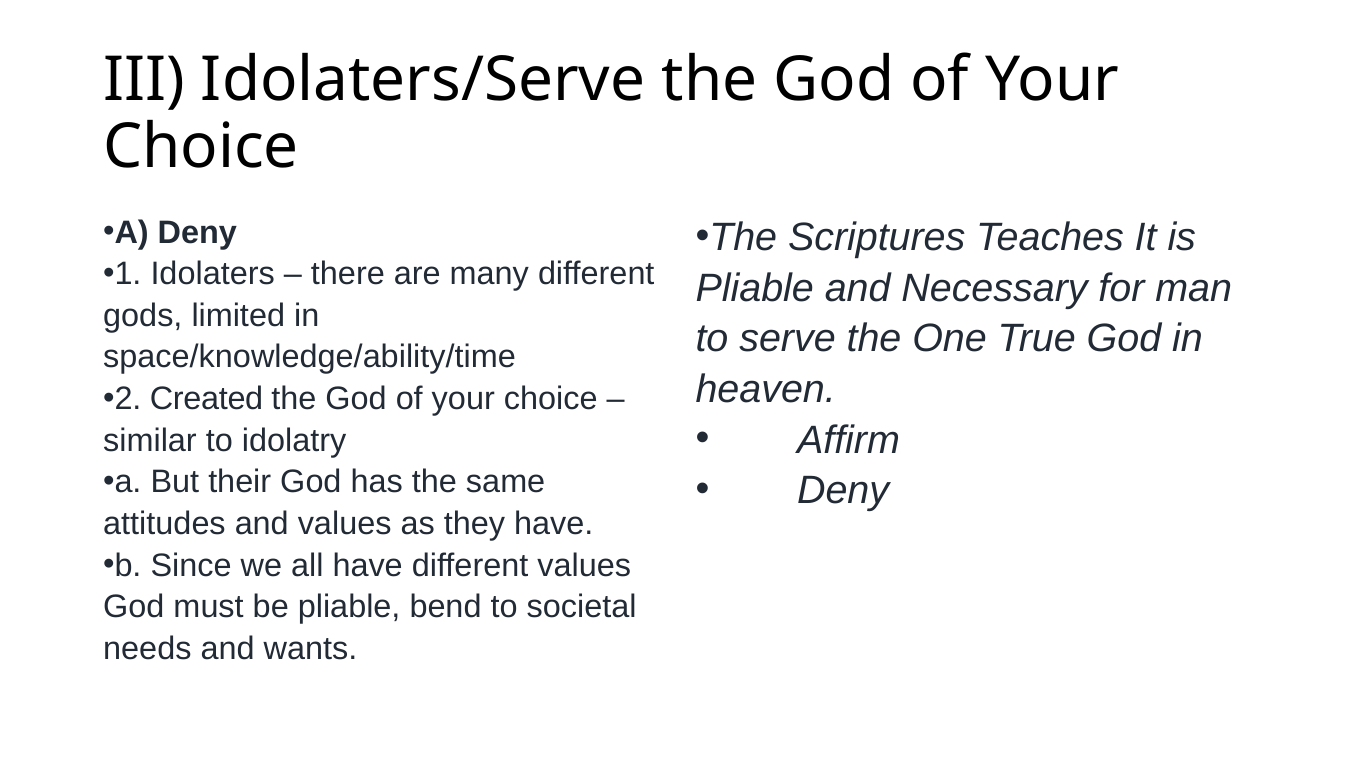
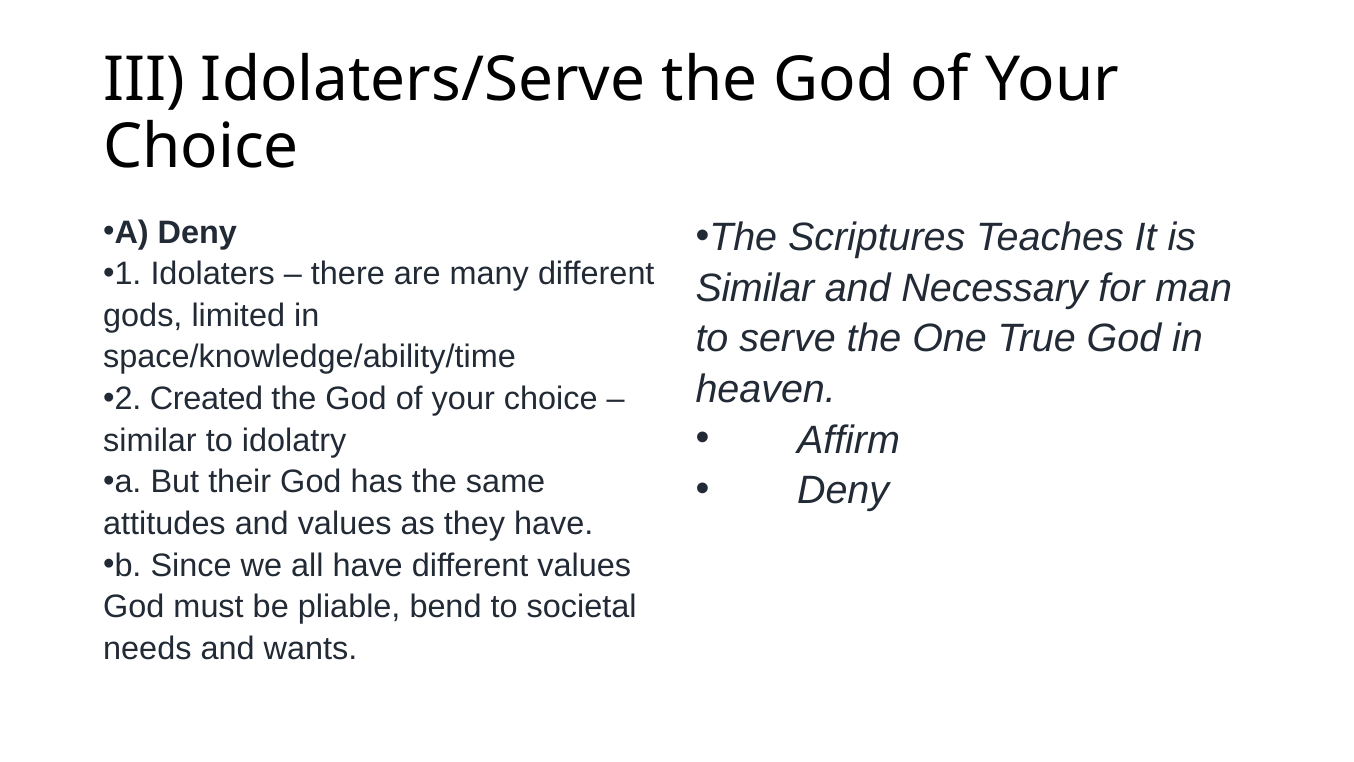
Pliable at (755, 288): Pliable -> Similar
